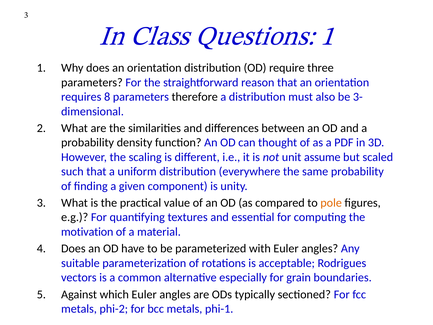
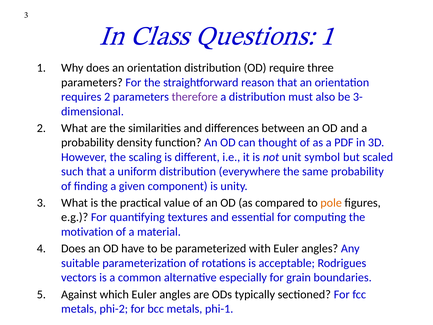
requires 8: 8 -> 2
therefore colour: black -> purple
assume: assume -> symbol
